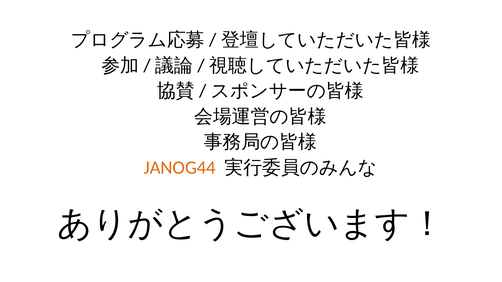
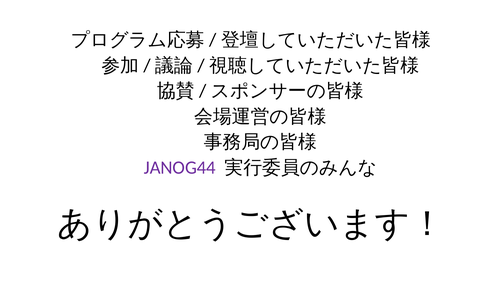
JANOG44 colour: orange -> purple
